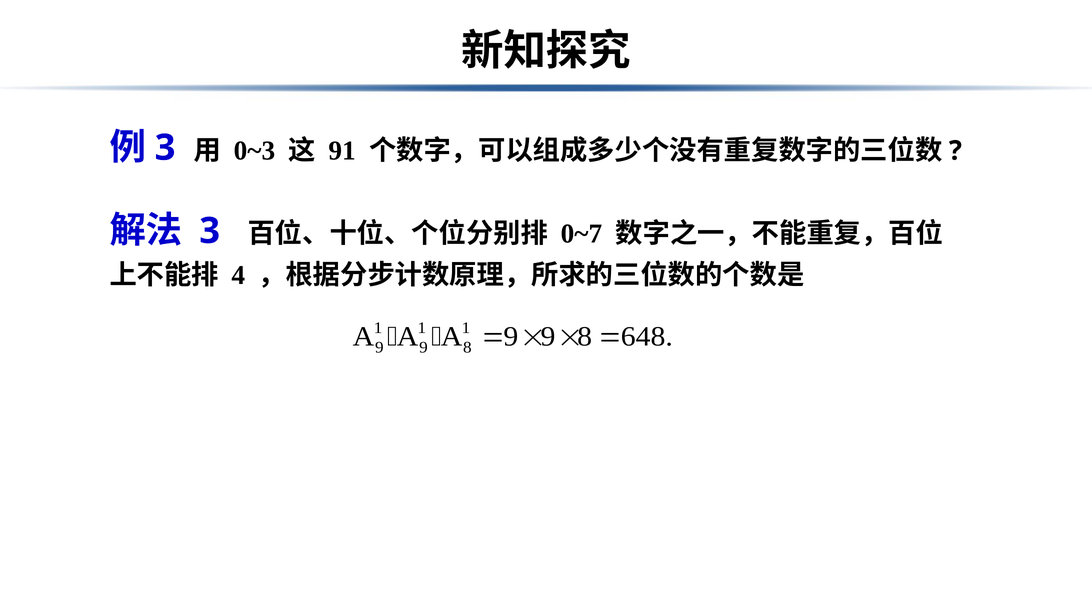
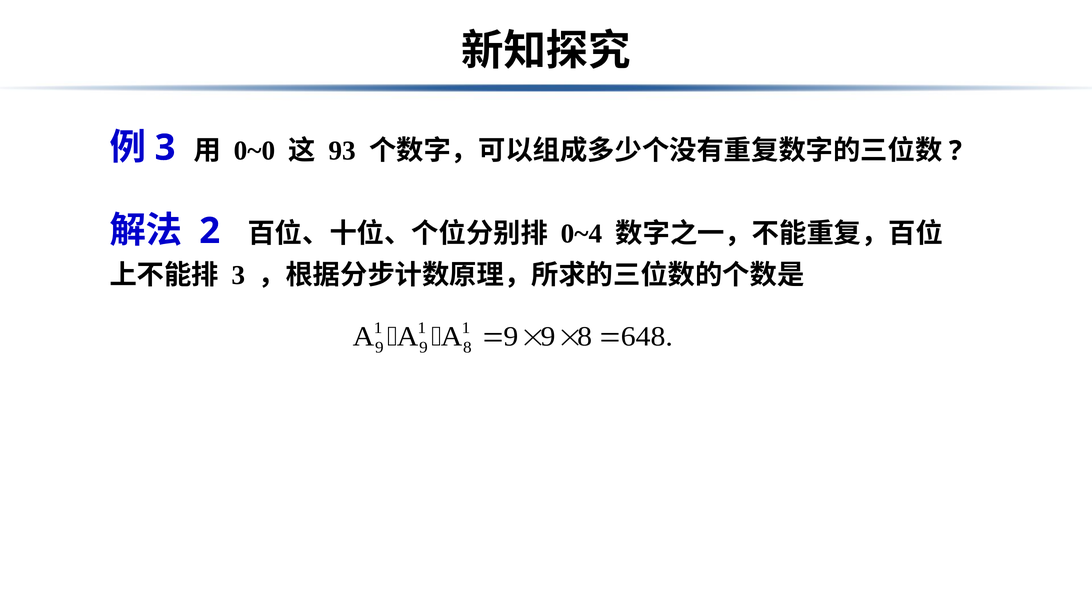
0~3: 0~3 -> 0~0
91: 91 -> 93
3 at (210, 231): 3 -> 2
0~7: 0~7 -> 0~4
4 at (238, 275): 4 -> 3
